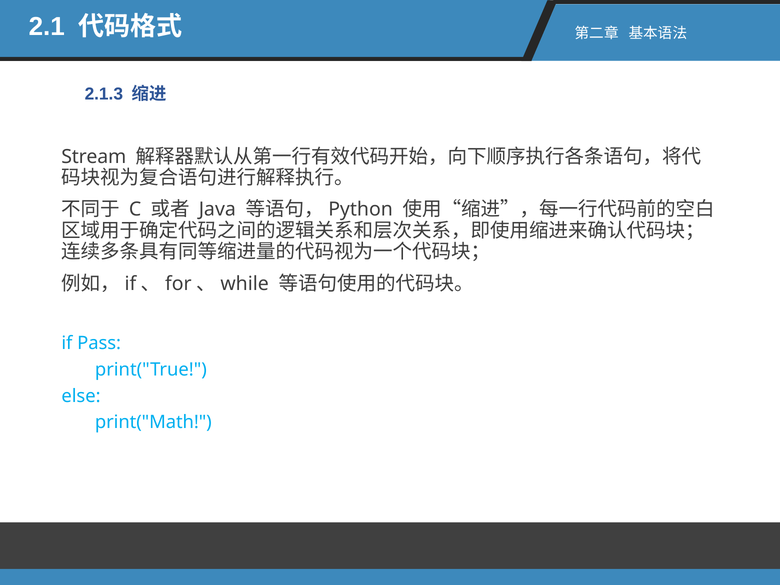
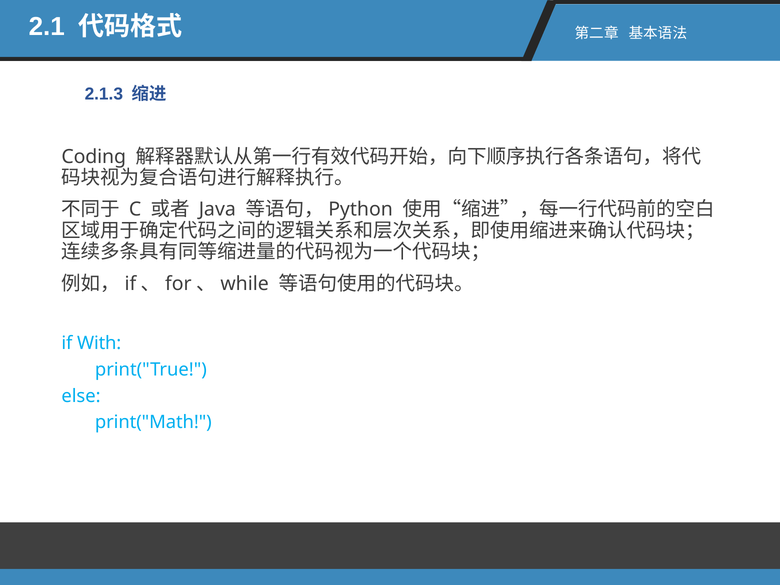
Stream: Stream -> Coding
Pass: Pass -> With
